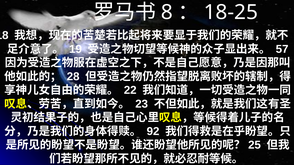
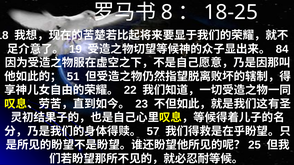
57: 57 -> 84
28: 28 -> 51
92: 92 -> 57
